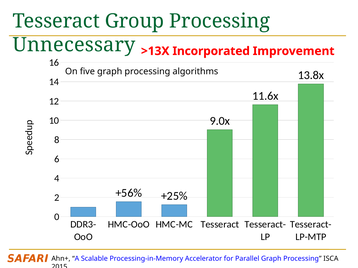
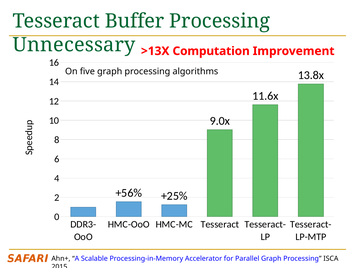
Group: Group -> Buffer
Incorporated: Incorporated -> Computation
